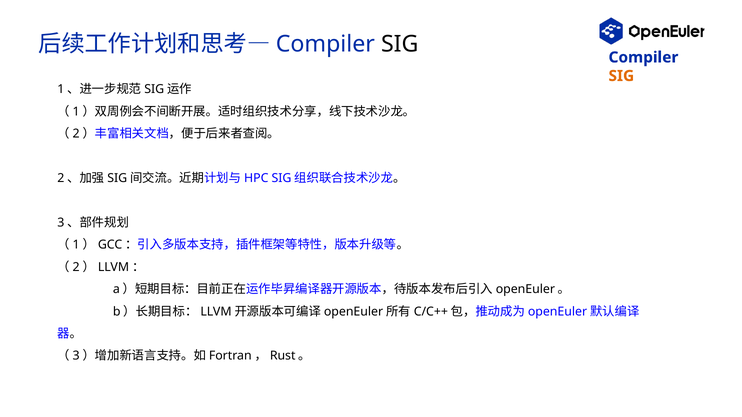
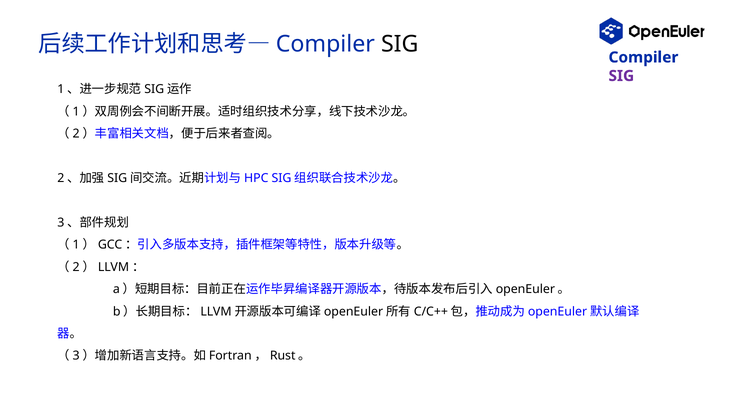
SIG at (621, 76) colour: orange -> purple
